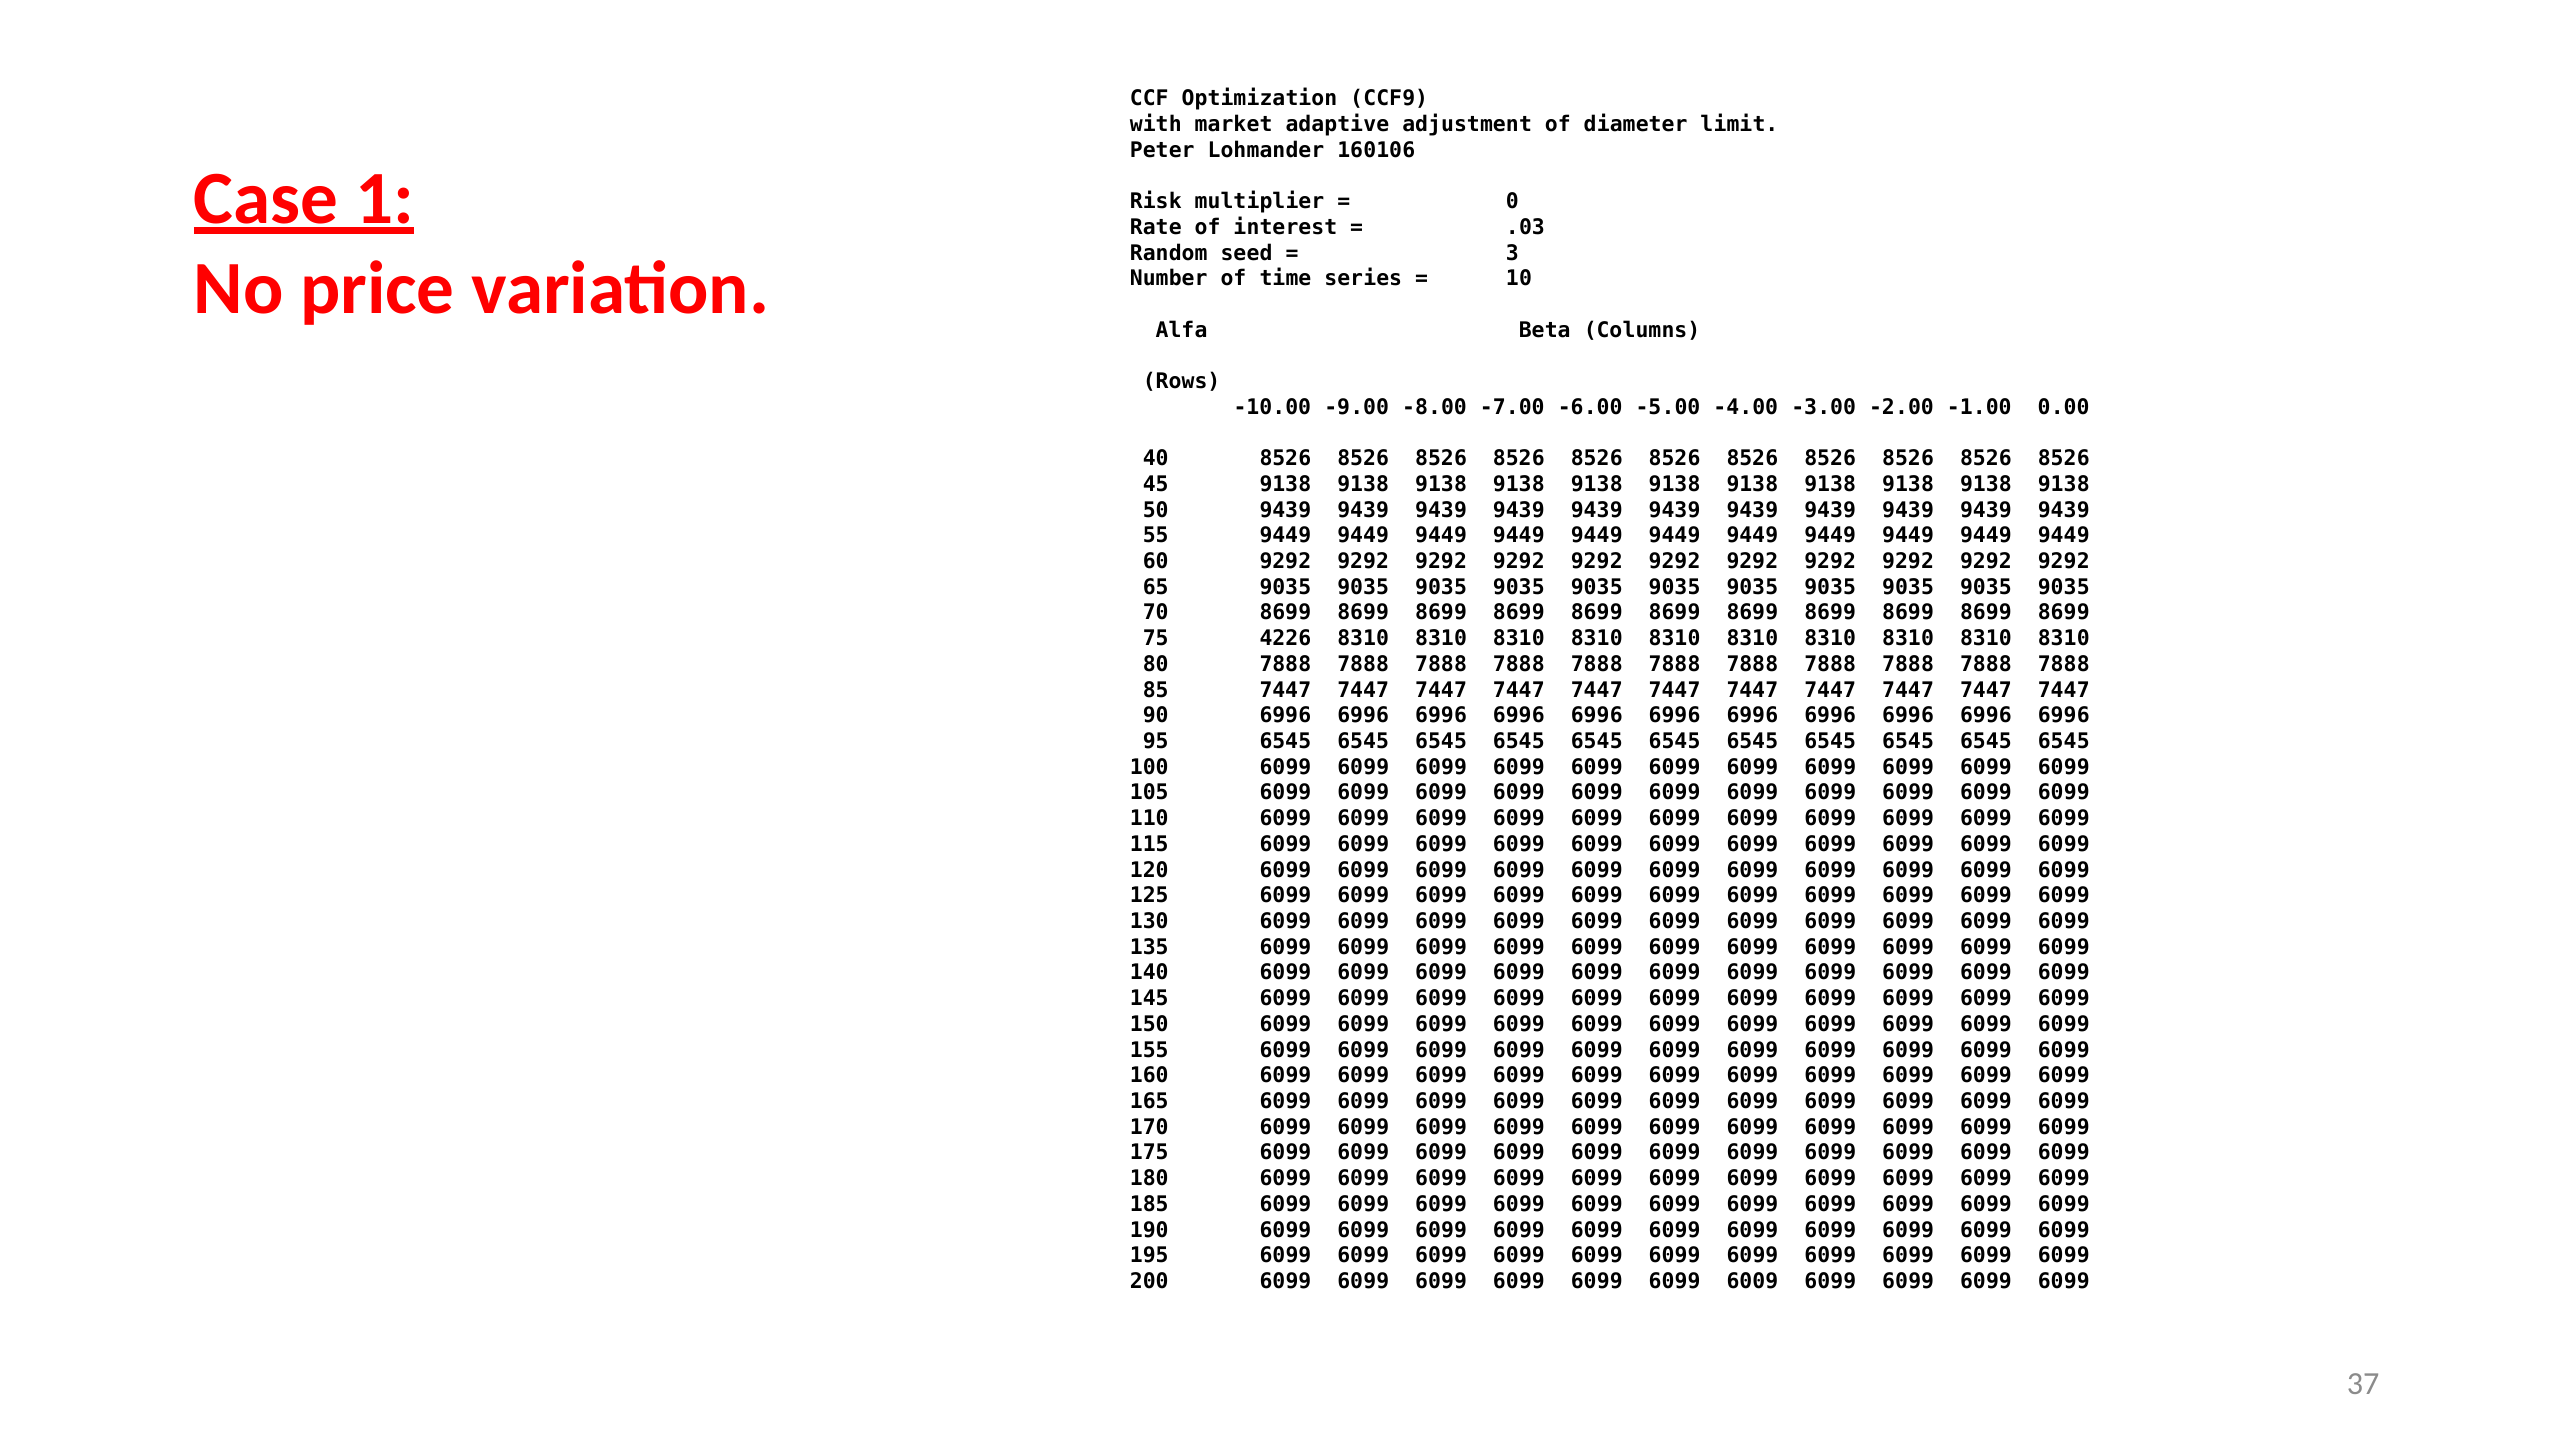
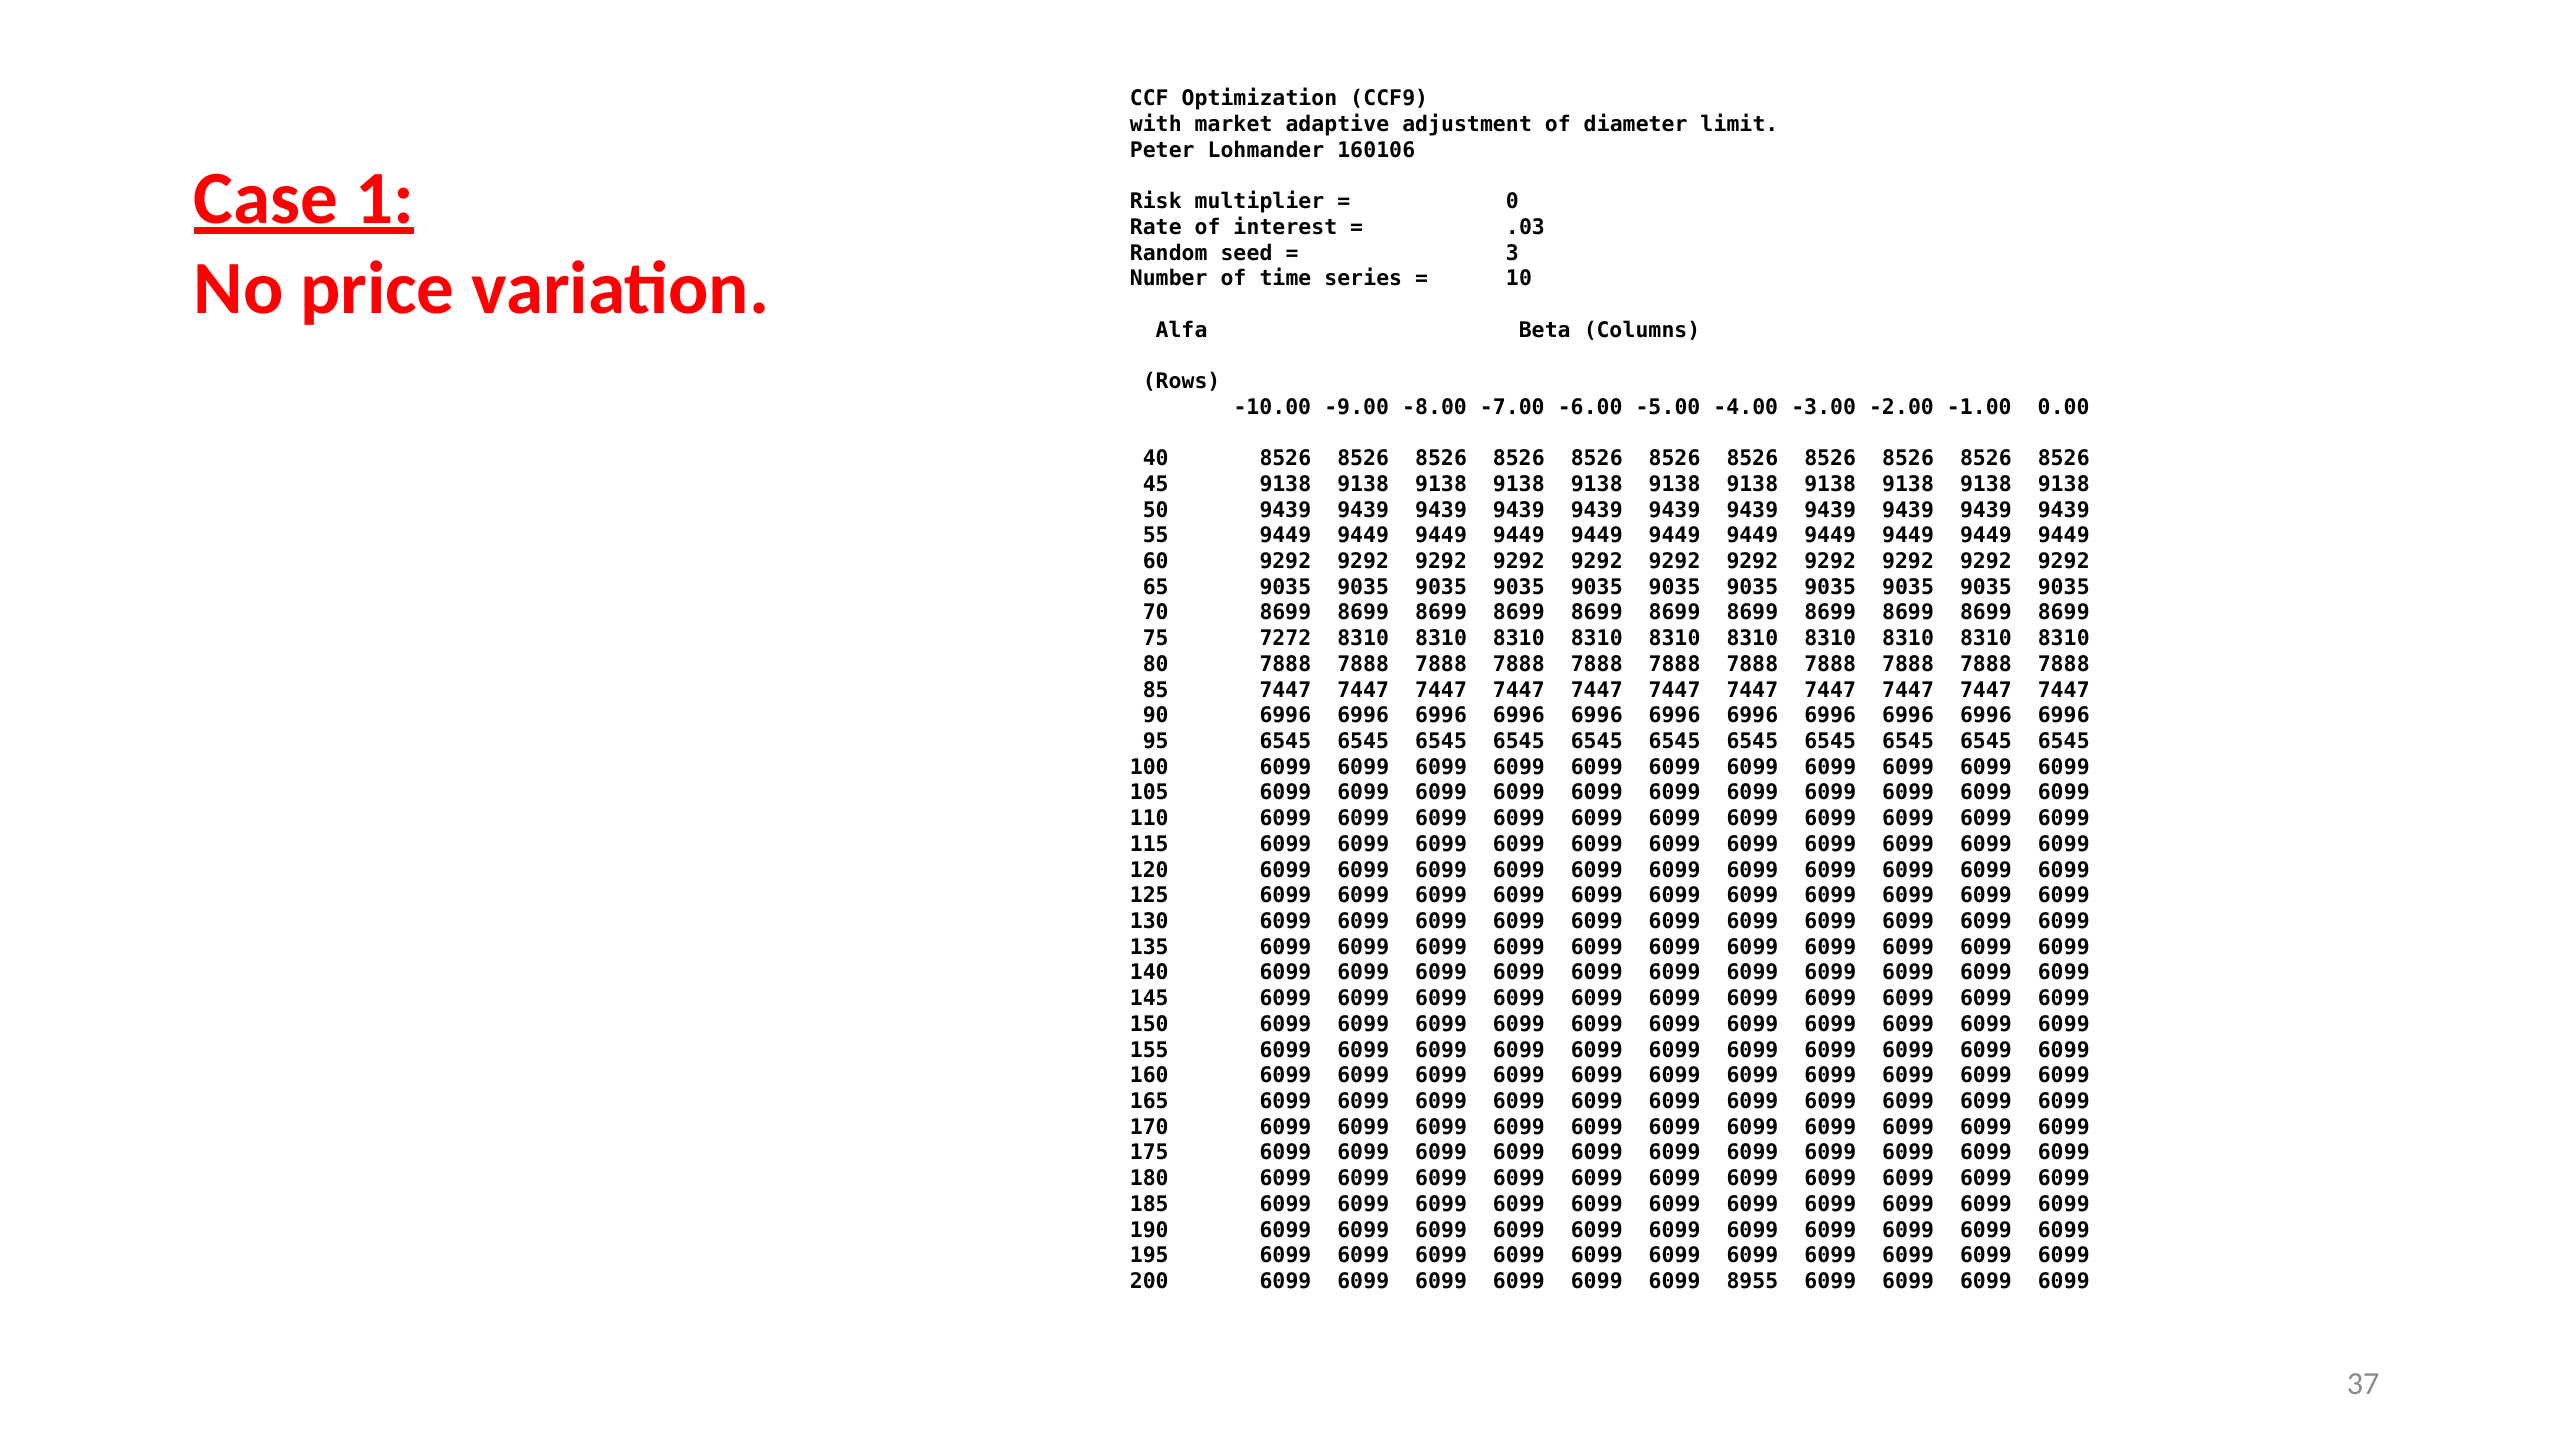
4226: 4226 -> 7272
6009: 6009 -> 8955
